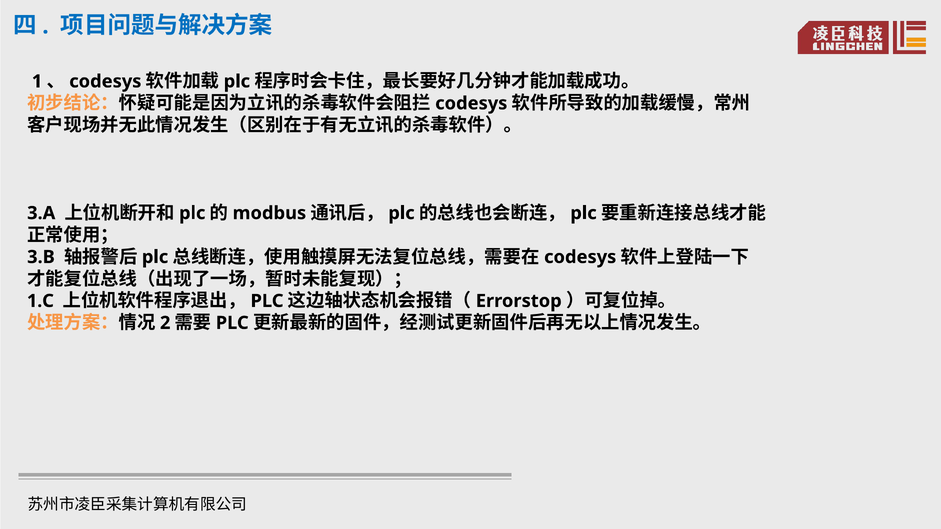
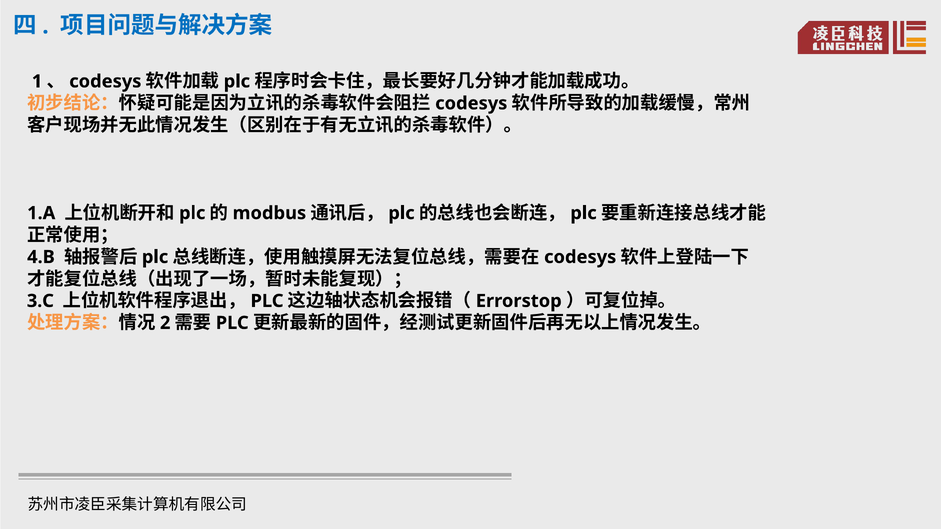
3.A: 3.A -> 1.A
3.B: 3.B -> 4.B
1.C: 1.C -> 3.C
